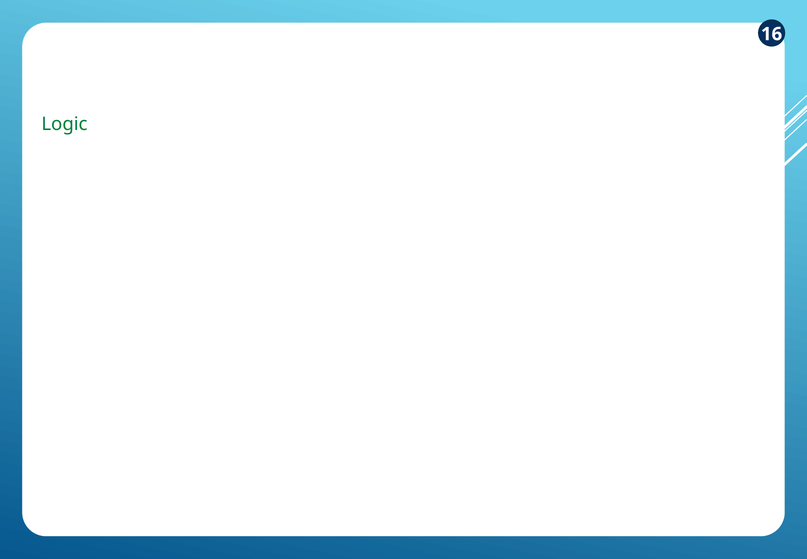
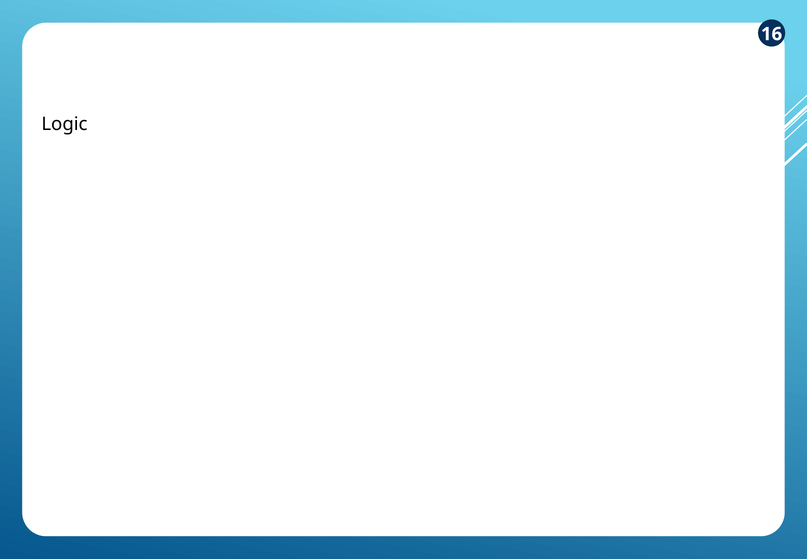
Logic colour: green -> black
